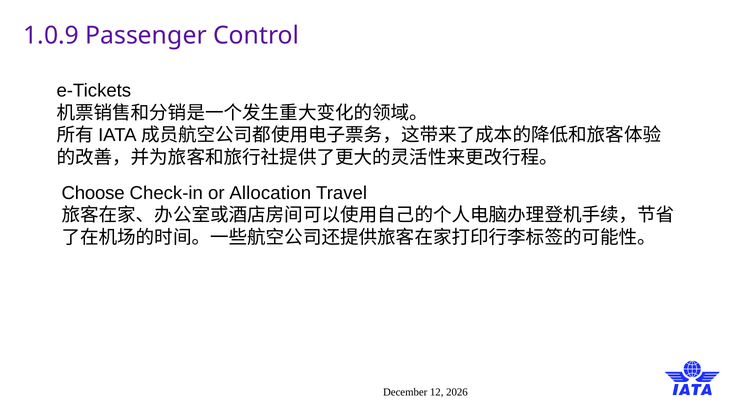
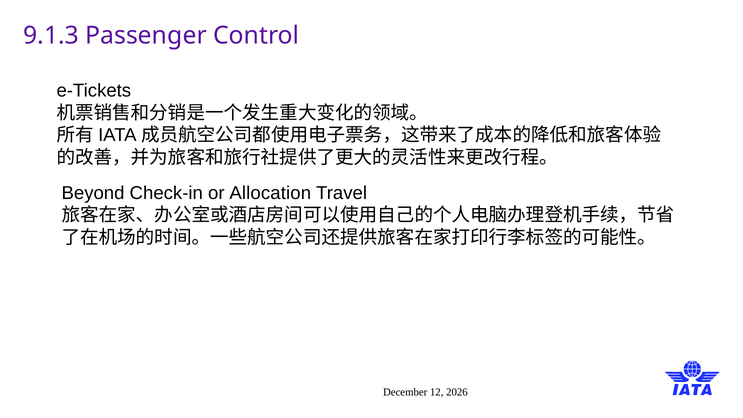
1.0.9: 1.0.9 -> 9.1.3
Choose: Choose -> Beyond
